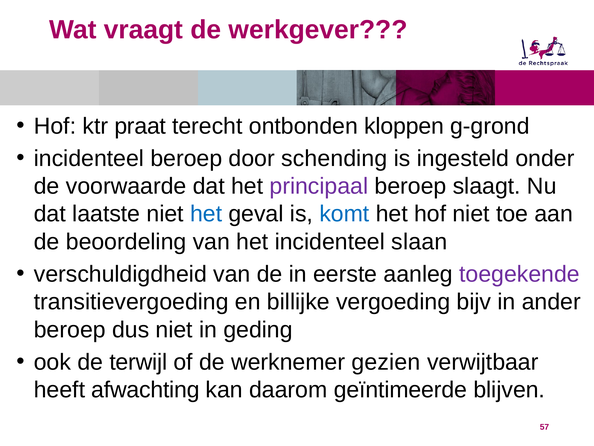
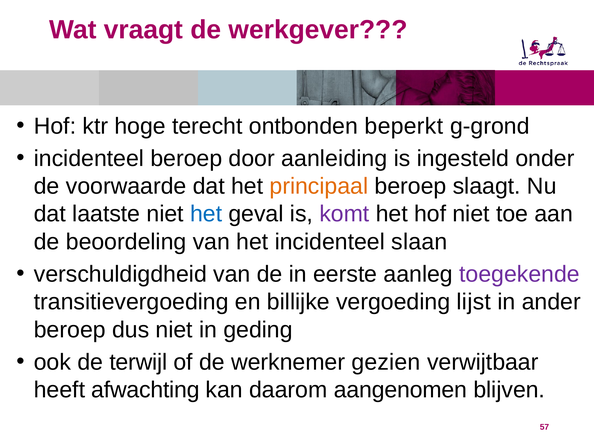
praat: praat -> hoge
kloppen: kloppen -> beperkt
schending: schending -> aanleiding
principaal colour: purple -> orange
komt colour: blue -> purple
bijv: bijv -> lijst
geïntimeerde: geïntimeerde -> aangenomen
